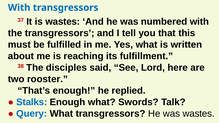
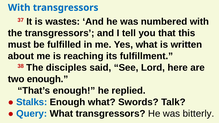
two rooster: rooster -> enough
was wastes: wastes -> bitterly
